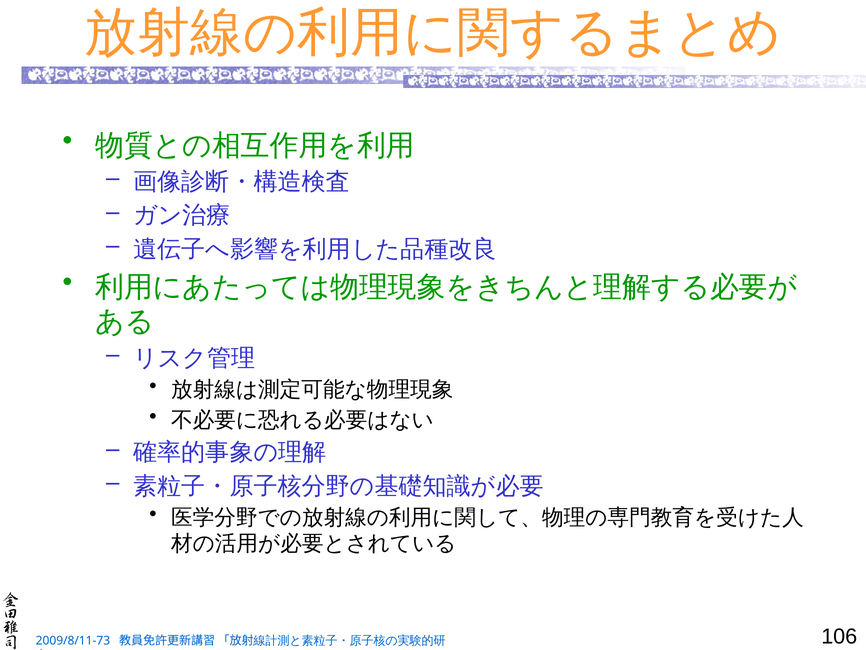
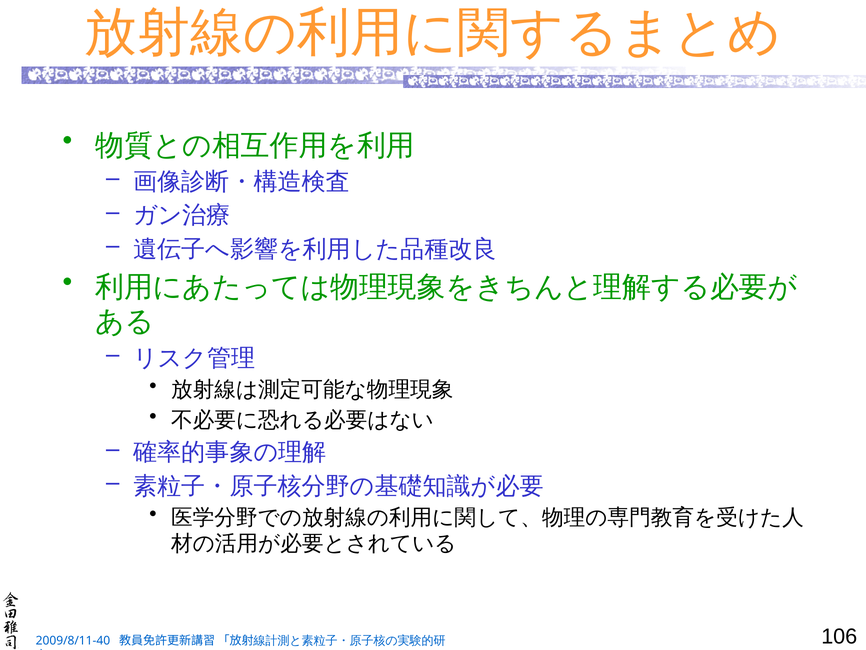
2009/8/11-73: 2009/8/11-73 -> 2009/8/11-40
